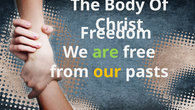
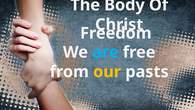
are colour: light green -> light blue
